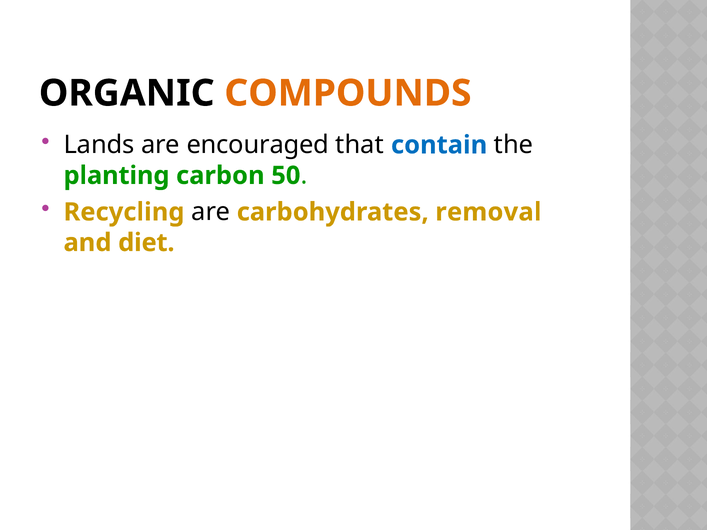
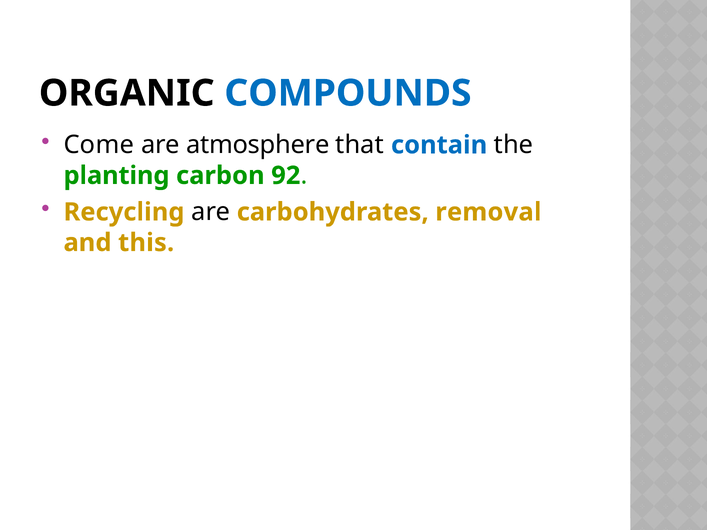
COMPOUNDS colour: orange -> blue
Lands: Lands -> Come
encouraged: encouraged -> atmosphere
50: 50 -> 92
diet: diet -> this
